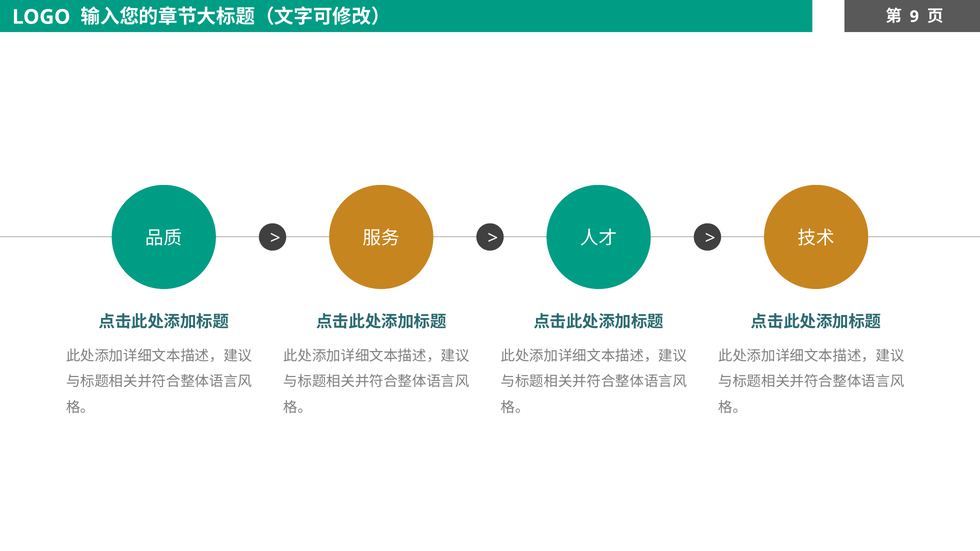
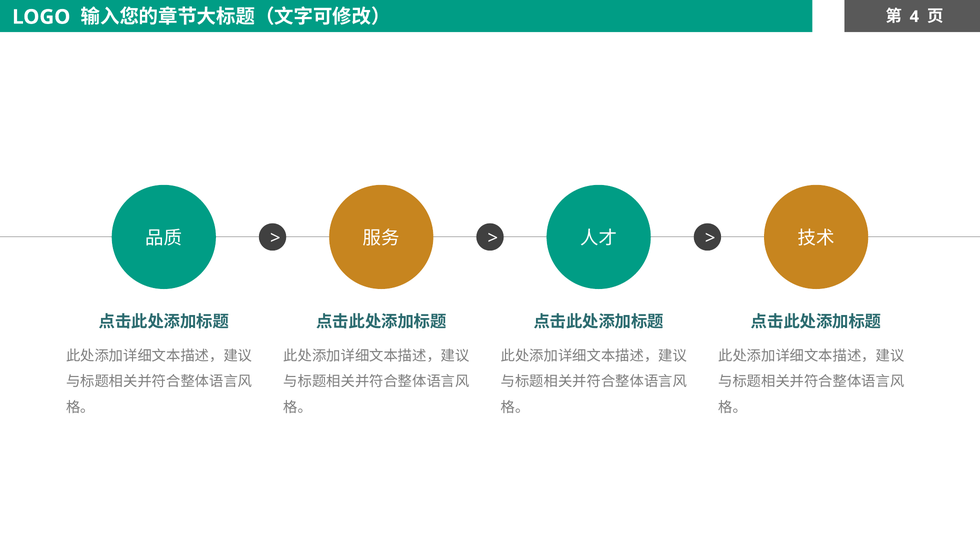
9: 9 -> 4
